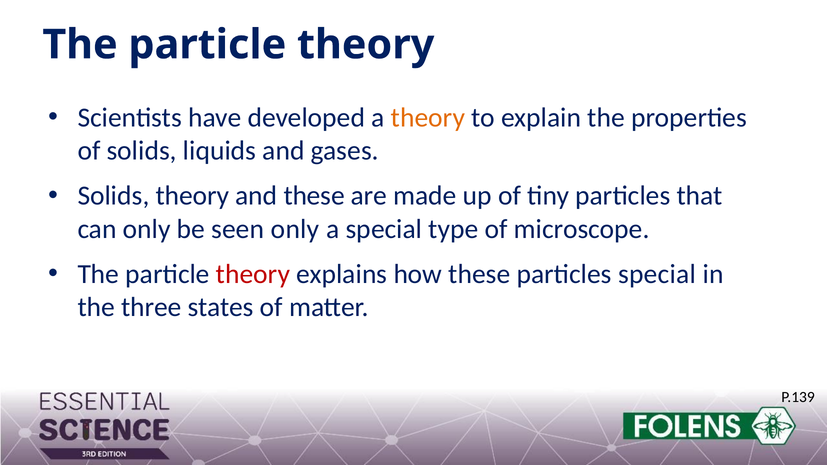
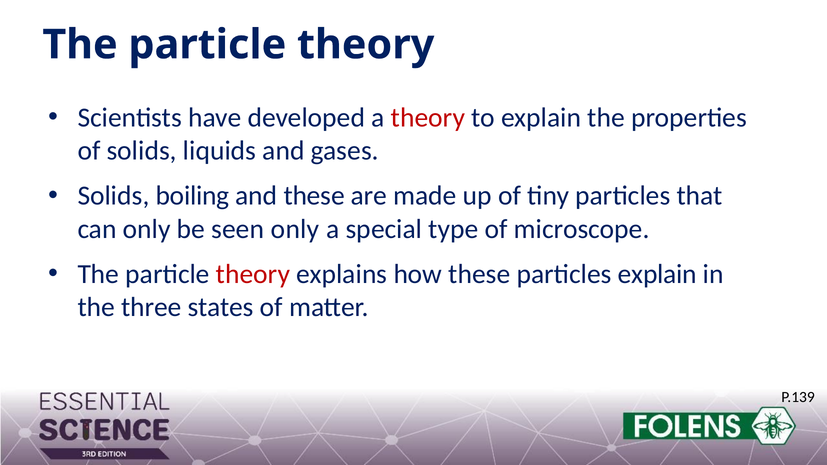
theory at (428, 118) colour: orange -> red
Solids theory: theory -> boiling
particles special: special -> explain
